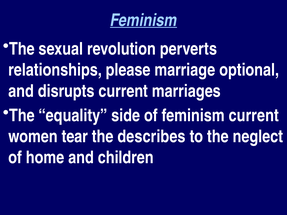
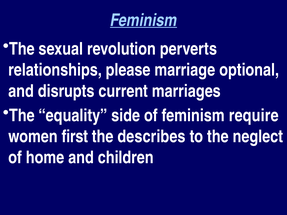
feminism current: current -> require
tear: tear -> first
